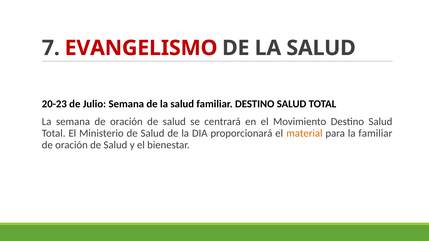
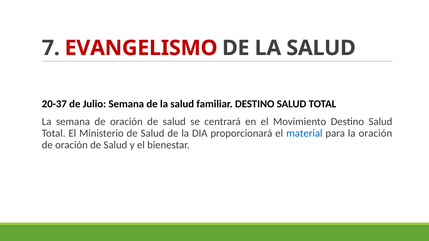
20-23: 20-23 -> 20-37
material colour: orange -> blue
la familiar: familiar -> oración
